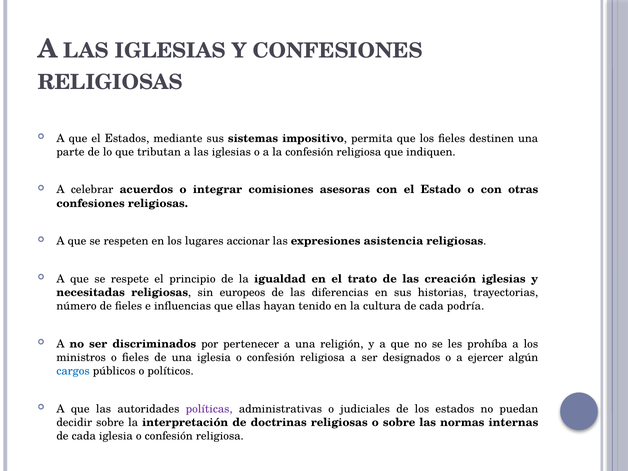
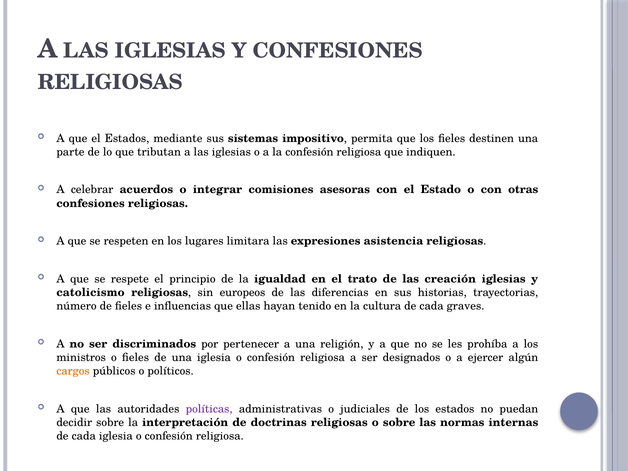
accionar: accionar -> limitara
necesitadas: necesitadas -> catolicismo
podría: podría -> graves
cargos colour: blue -> orange
